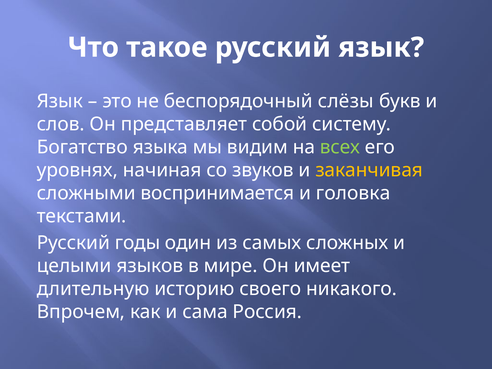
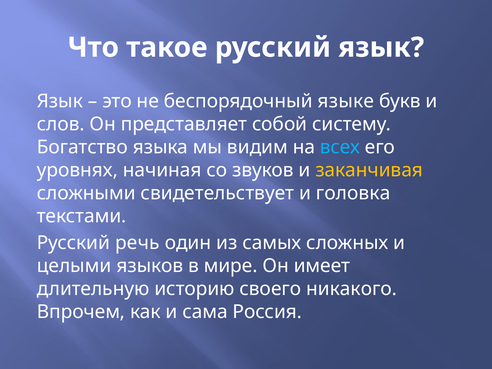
слёзы: слёзы -> языке
всех colour: light green -> light blue
воспринимается: воспринимается -> свидетельствует
годы: годы -> речь
